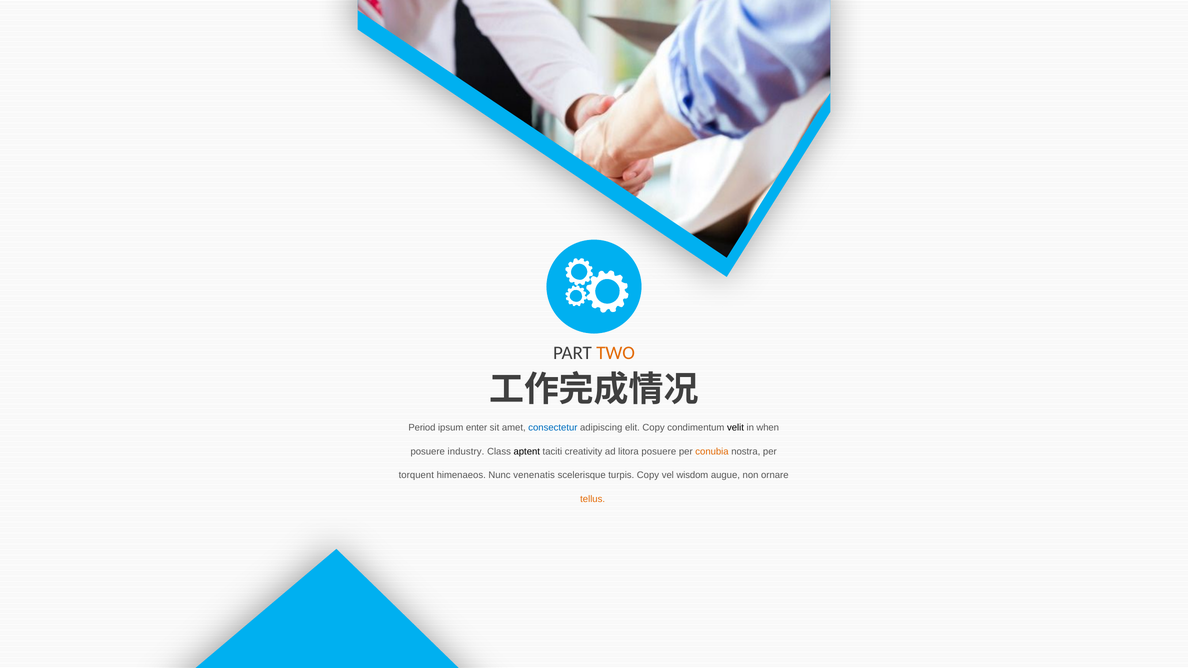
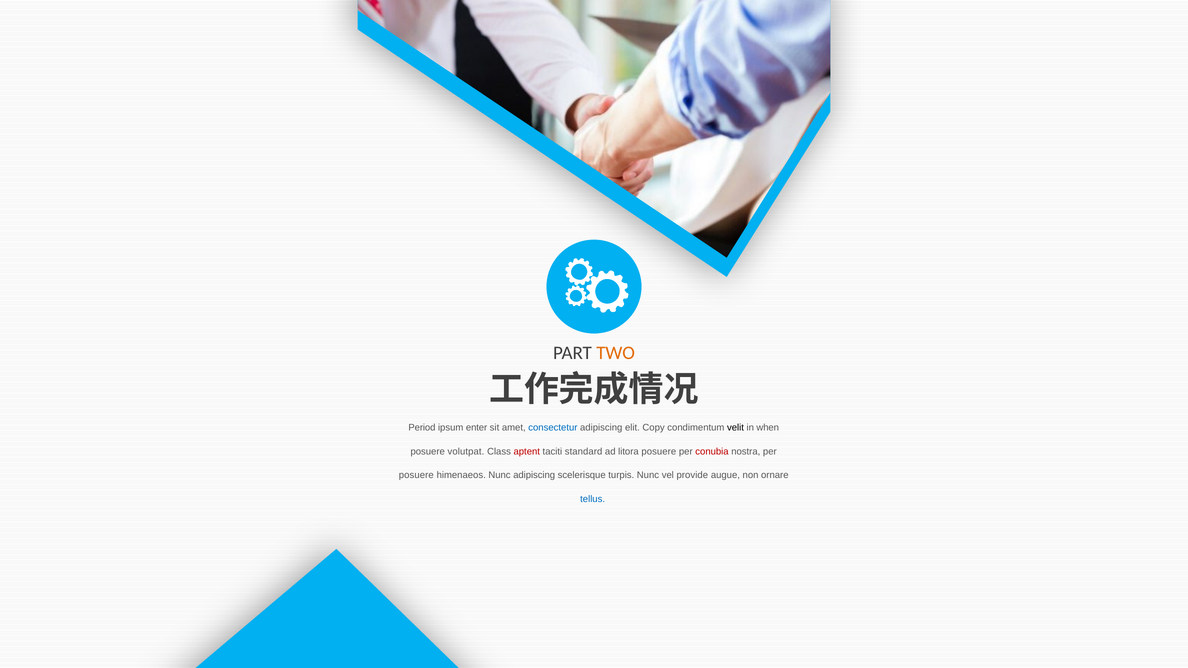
industry: industry -> volutpat
aptent colour: black -> red
creativity: creativity -> standard
conubia colour: orange -> red
torquent at (416, 475): torquent -> posuere
Nunc venenatis: venenatis -> adipiscing
turpis Copy: Copy -> Nunc
wisdom: wisdom -> provide
tellus colour: orange -> blue
